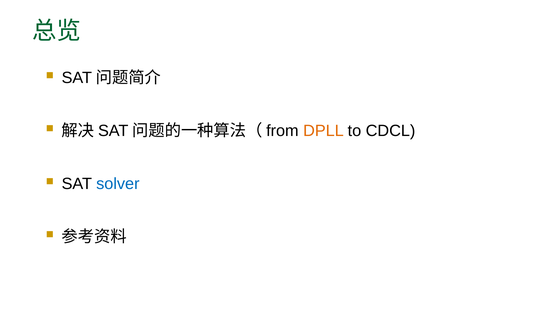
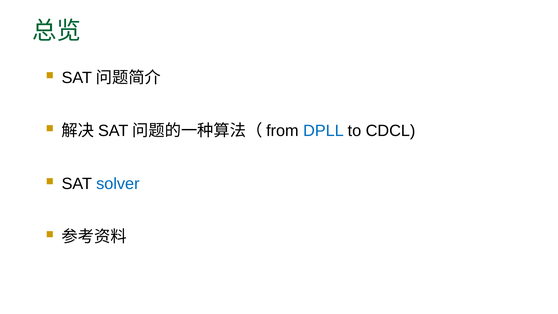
DPLL colour: orange -> blue
